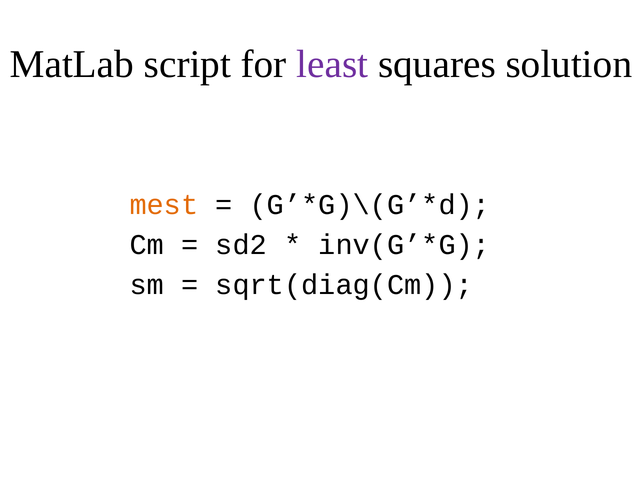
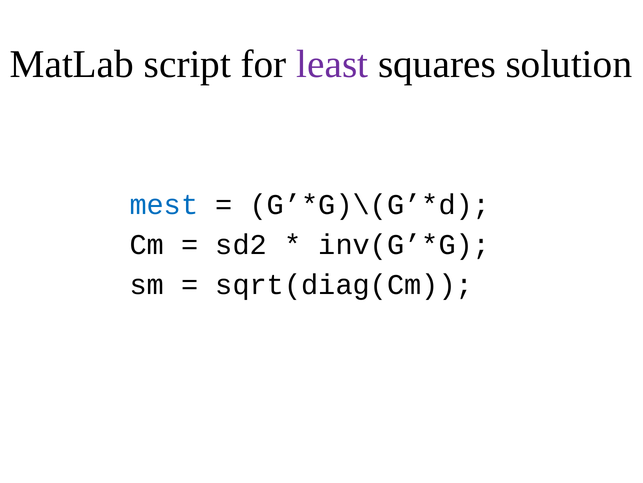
mest colour: orange -> blue
